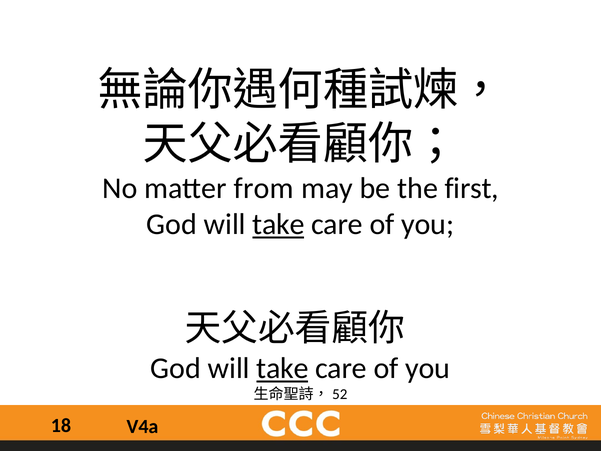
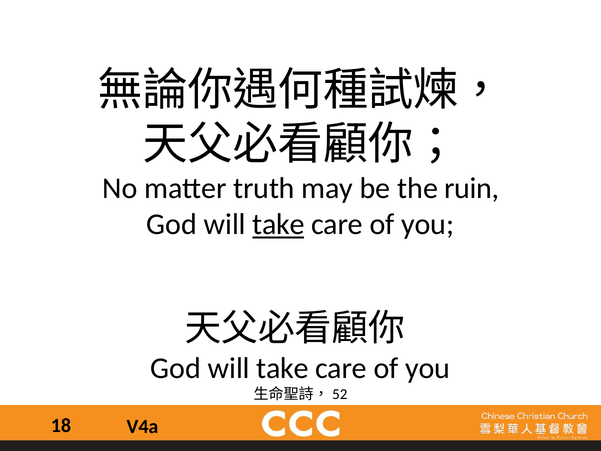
from: from -> truth
first: first -> ruin
take at (283, 368) underline: present -> none
